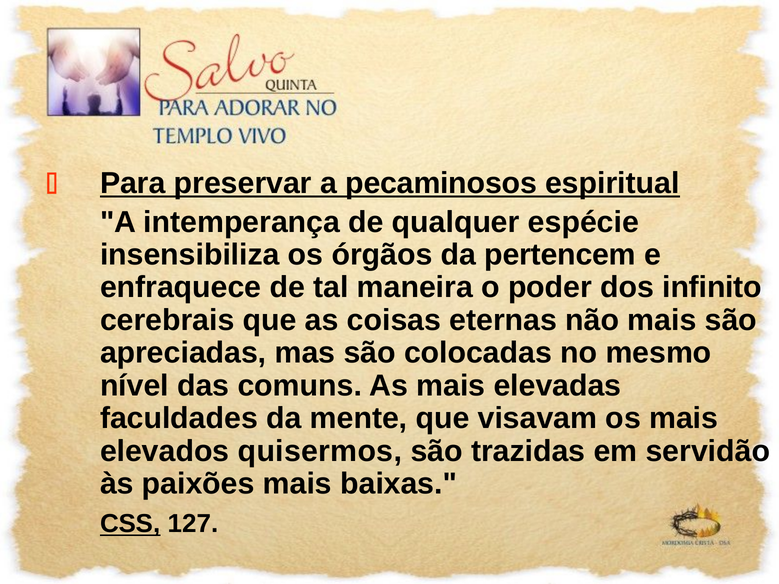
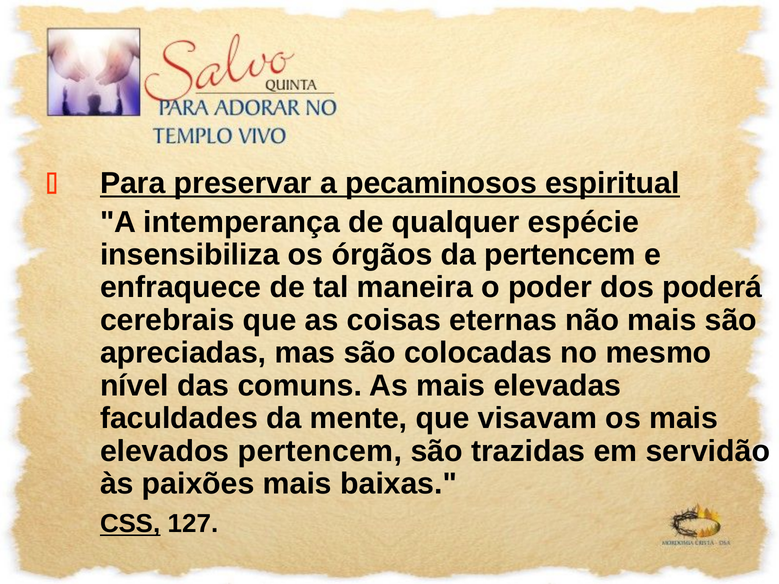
infinito: infinito -> poderá
elevados quisermos: quisermos -> pertencem
